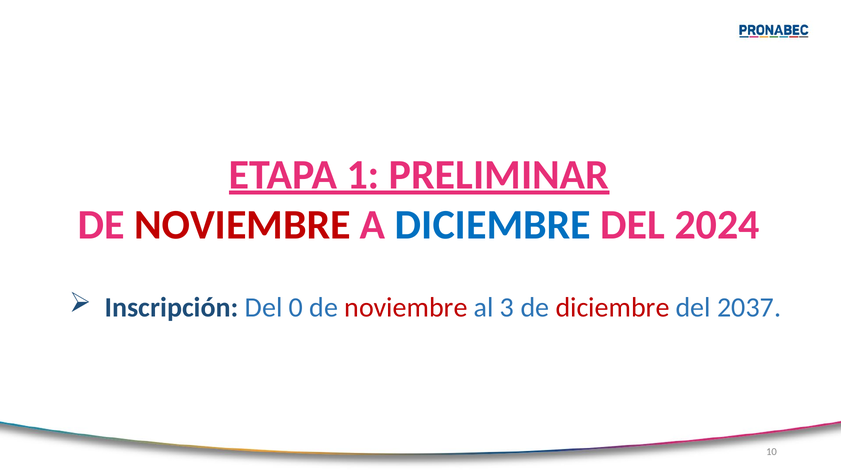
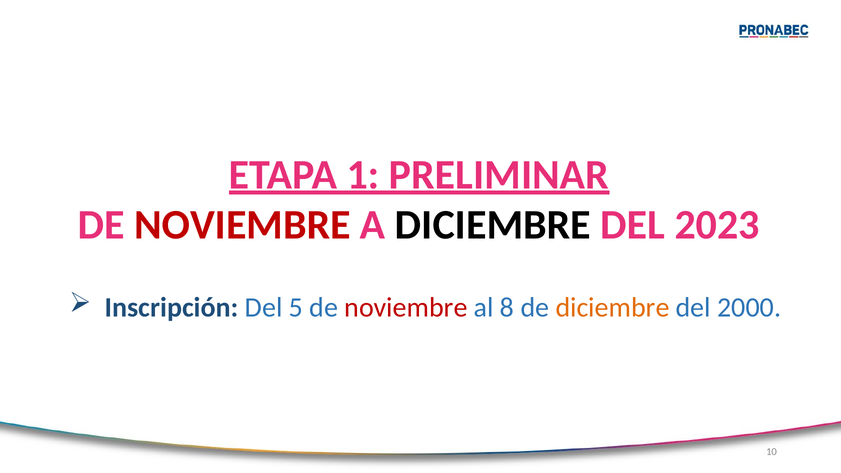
DICIEMBRE at (493, 225) colour: blue -> black
2024: 2024 -> 2023
0: 0 -> 5
3: 3 -> 8
diciembre at (613, 308) colour: red -> orange
2037: 2037 -> 2000
